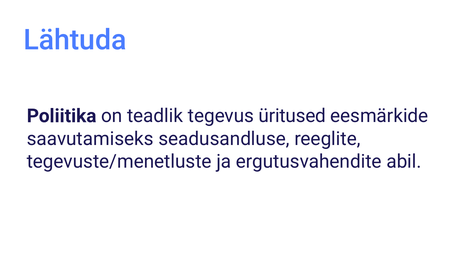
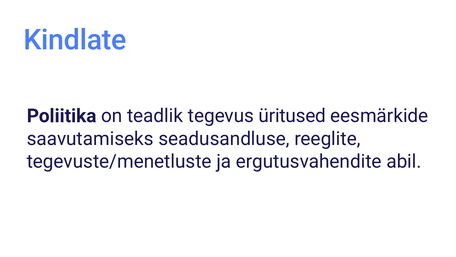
Lähtuda: Lähtuda -> Kindlate
